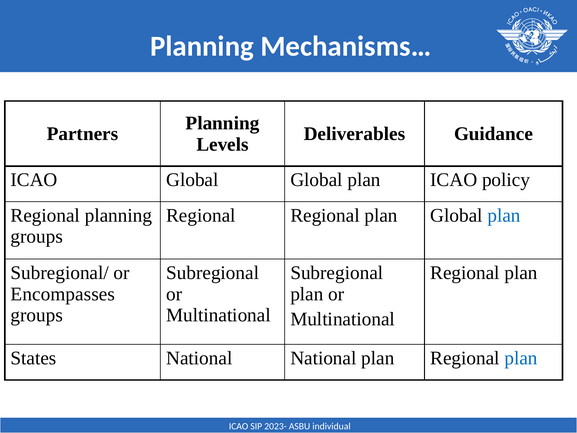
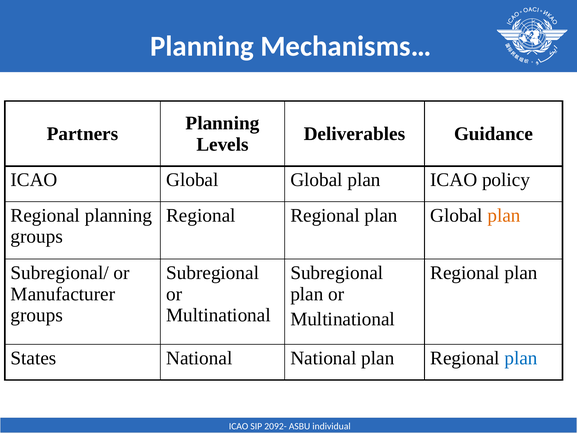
plan at (504, 215) colour: blue -> orange
Encompasses: Encompasses -> Manufacturer
2023-: 2023- -> 2092-
